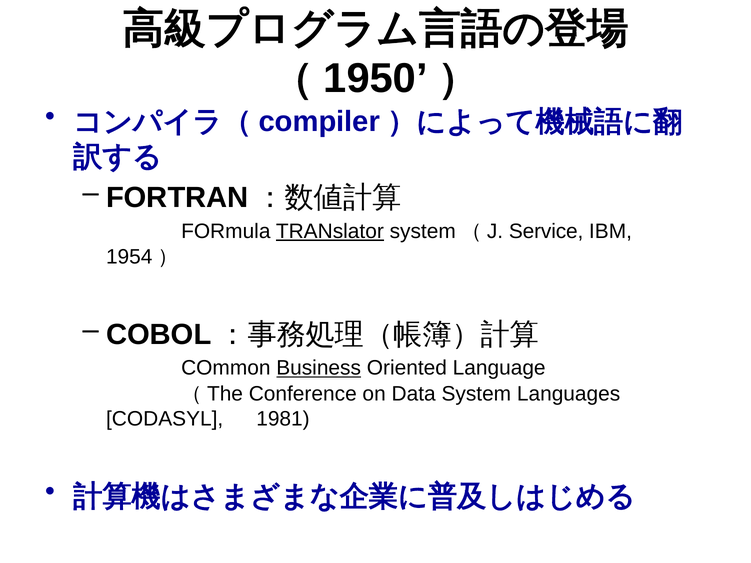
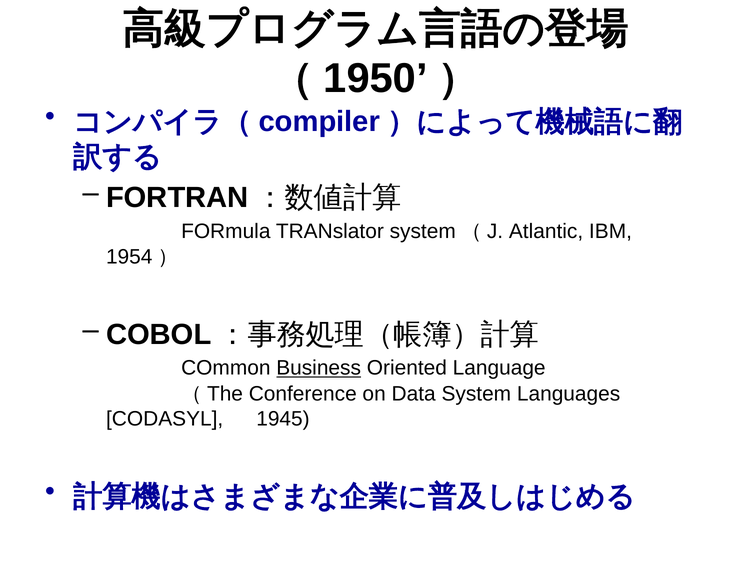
TRANslator underline: present -> none
Service: Service -> Atlantic
1981: 1981 -> 1945
